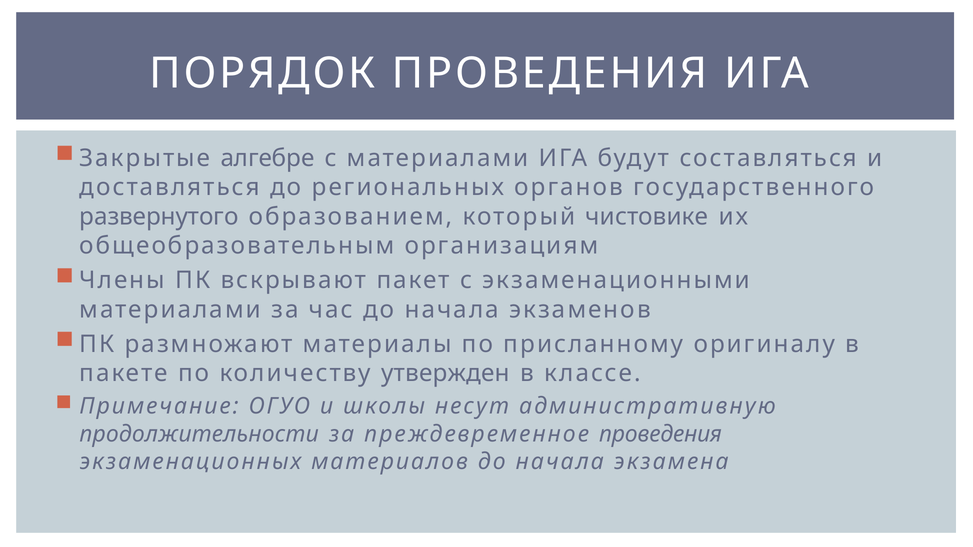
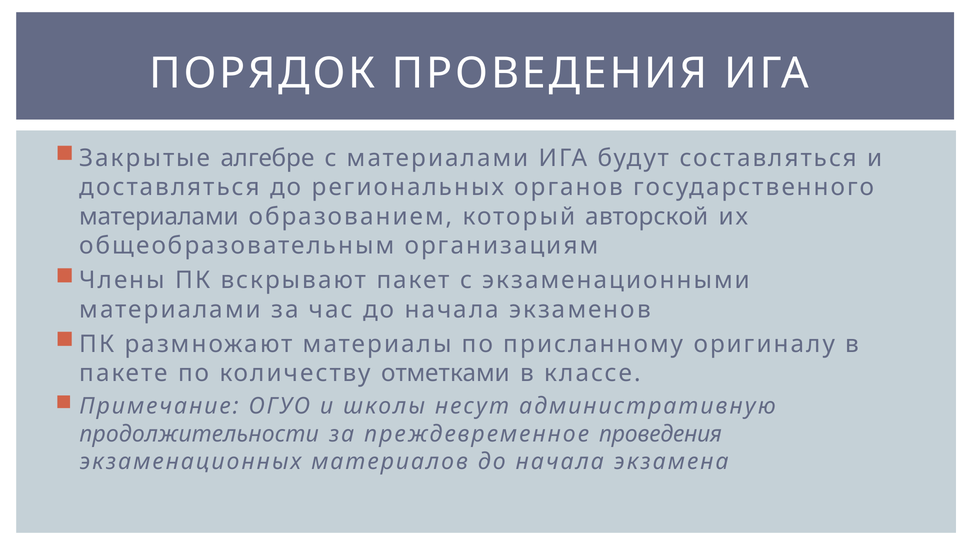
развернутого at (159, 217): развернутого -> материалами
чистовике: чистовике -> авторской
утвержден: утвержден -> отметками
